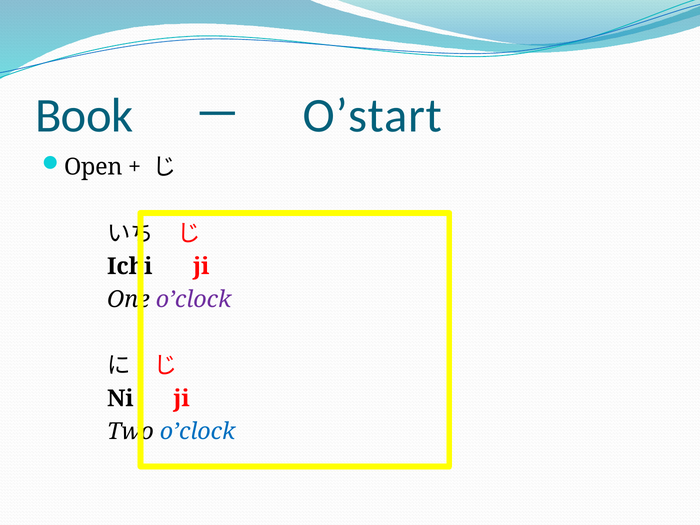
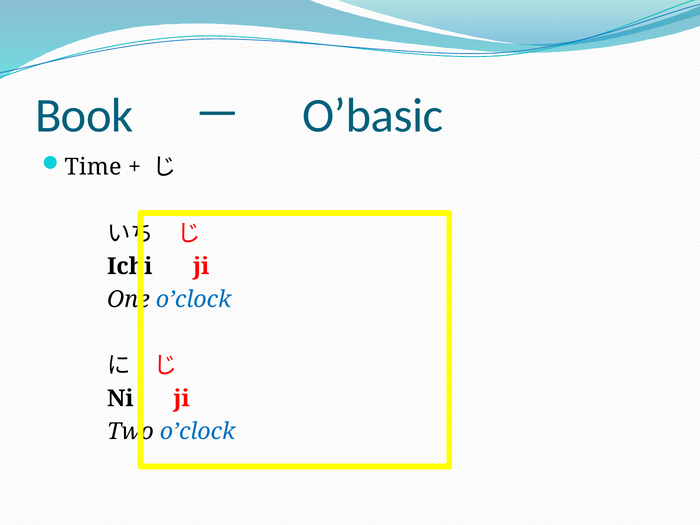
O’start: O’start -> O’basic
Open: Open -> Time
o’clock at (194, 299) colour: purple -> blue
